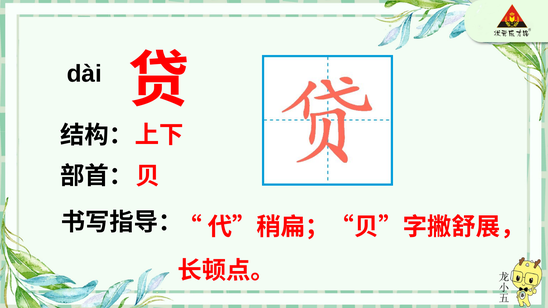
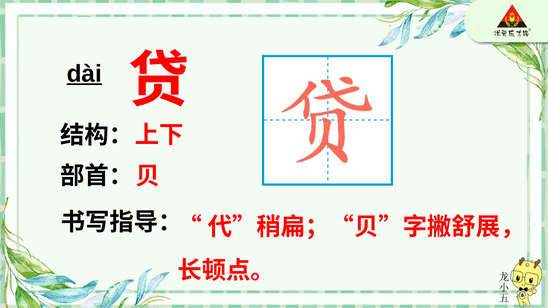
dài underline: none -> present
